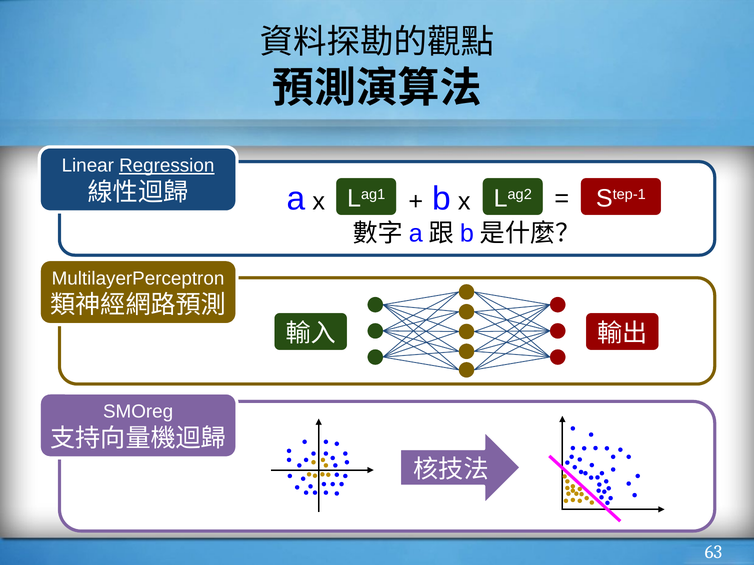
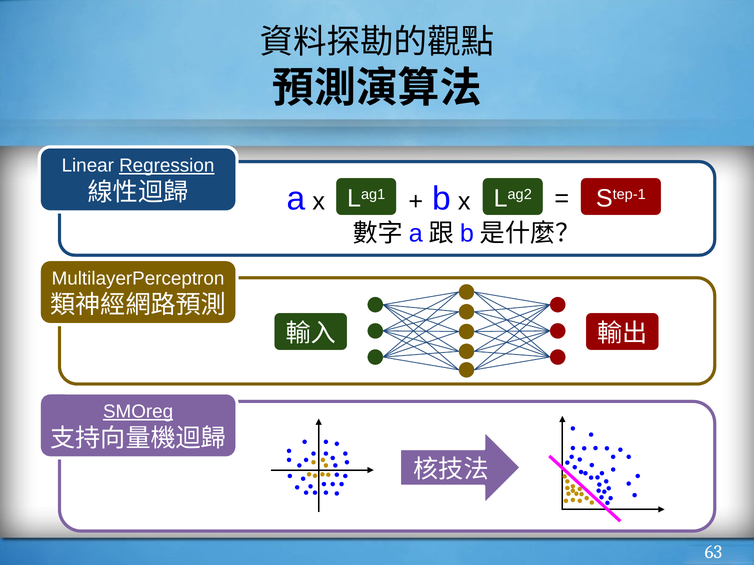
SMOreg underline: none -> present
